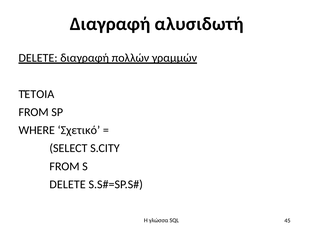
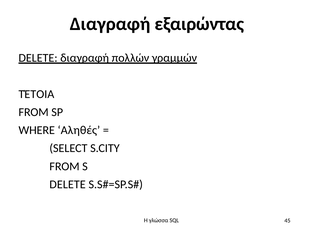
αλυσιδωτή: αλυσιδωτή -> εξαιρώντας
Σχετικό: Σχετικό -> Αληθές
